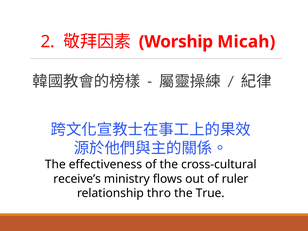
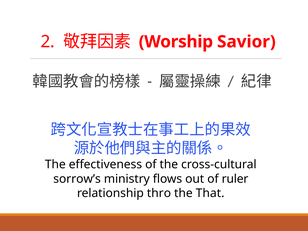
Micah: Micah -> Savior
receive’s: receive’s -> sorrow’s
True: True -> That
